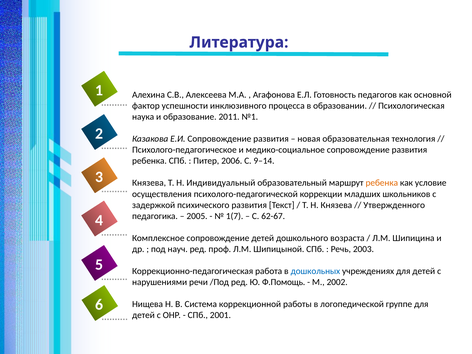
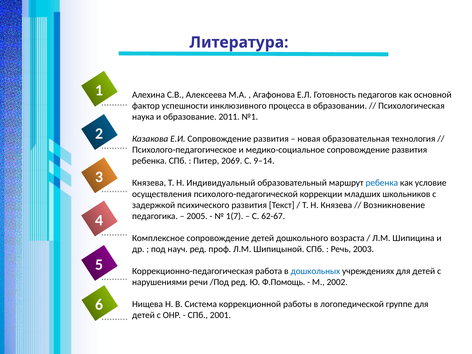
2006: 2006 -> 2069
ребенка at (382, 183) colour: orange -> blue
Утвержденного: Утвержденного -> Возникновение
